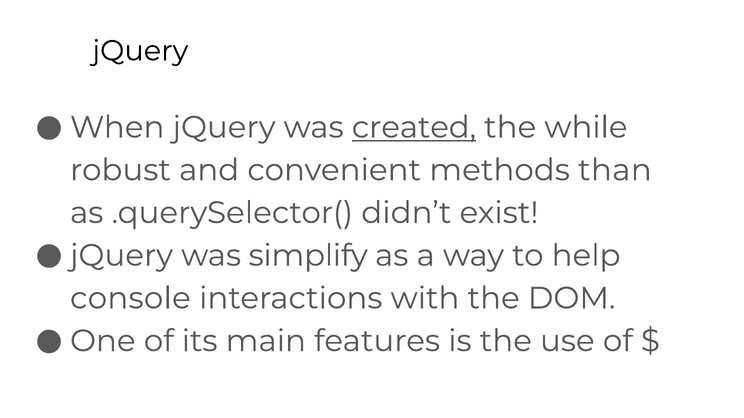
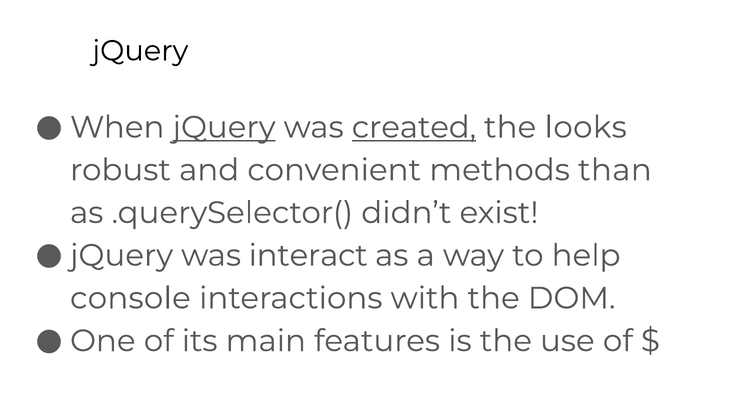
jQuery at (224, 128) underline: none -> present
while: while -> looks
simplify: simplify -> interact
